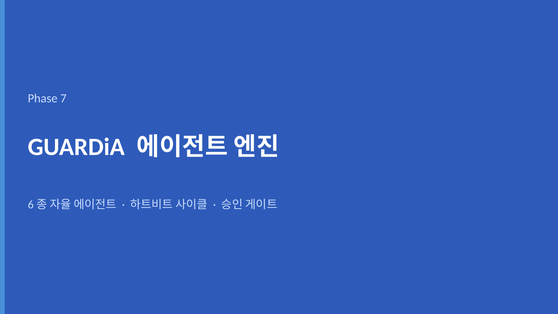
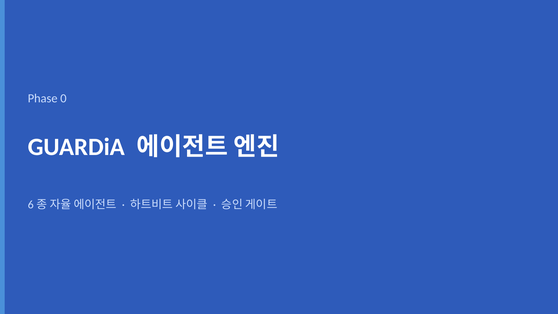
7: 7 -> 0
